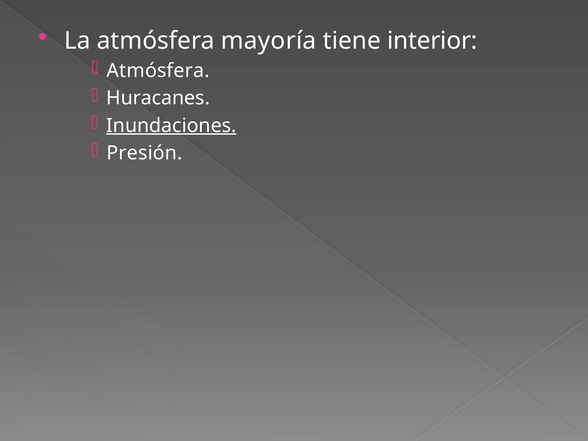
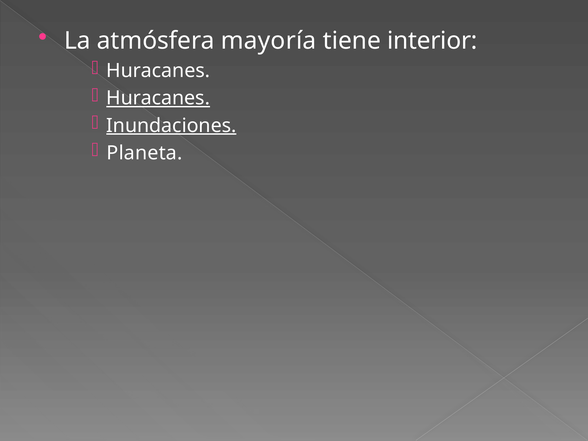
Atmósfera at (158, 71): Atmósfera -> Huracanes
Huracanes at (158, 98) underline: none -> present
Presión: Presión -> Planeta
